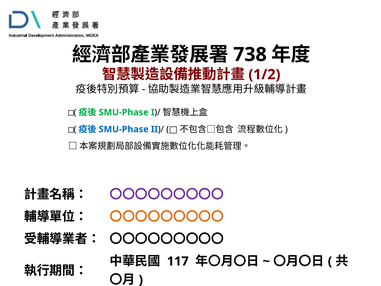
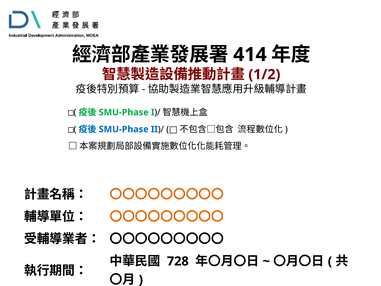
738: 738 -> 414
〇〇〇〇〇〇〇〇〇 at (167, 194) colour: purple -> orange
117: 117 -> 728
